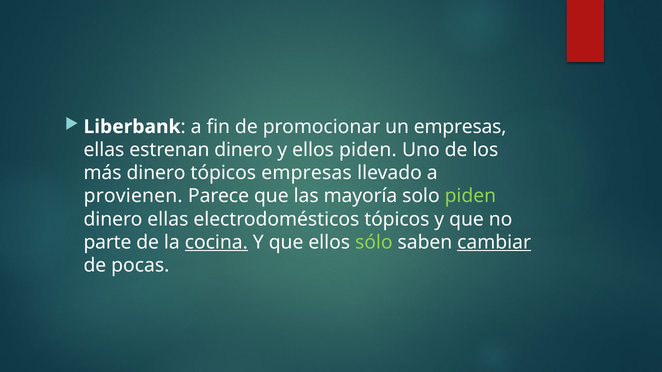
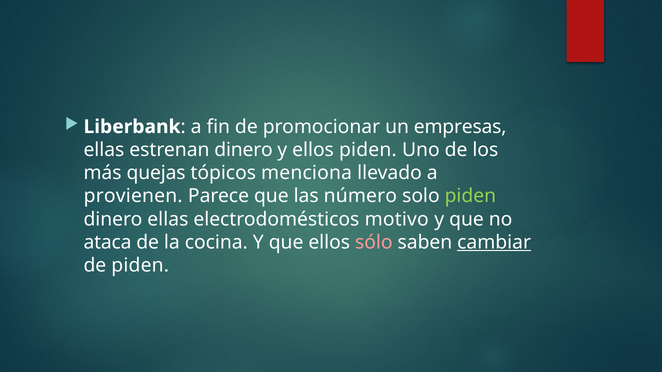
más dinero: dinero -> quejas
tópicos empresas: empresas -> menciona
mayoría: mayoría -> número
electrodomésticos tópicos: tópicos -> motivo
parte: parte -> ataca
cocina underline: present -> none
sólo colour: light green -> pink
de pocas: pocas -> piden
